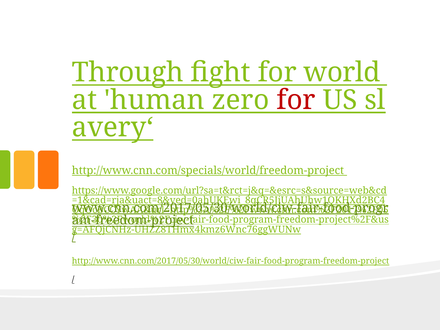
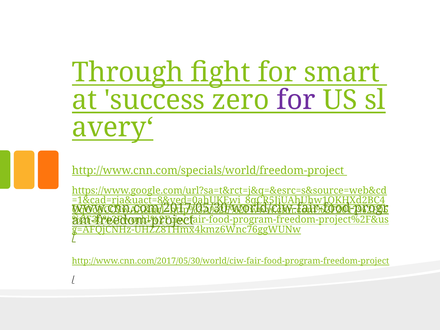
world: world -> smart
human: human -> success
for at (296, 100) colour: red -> purple
